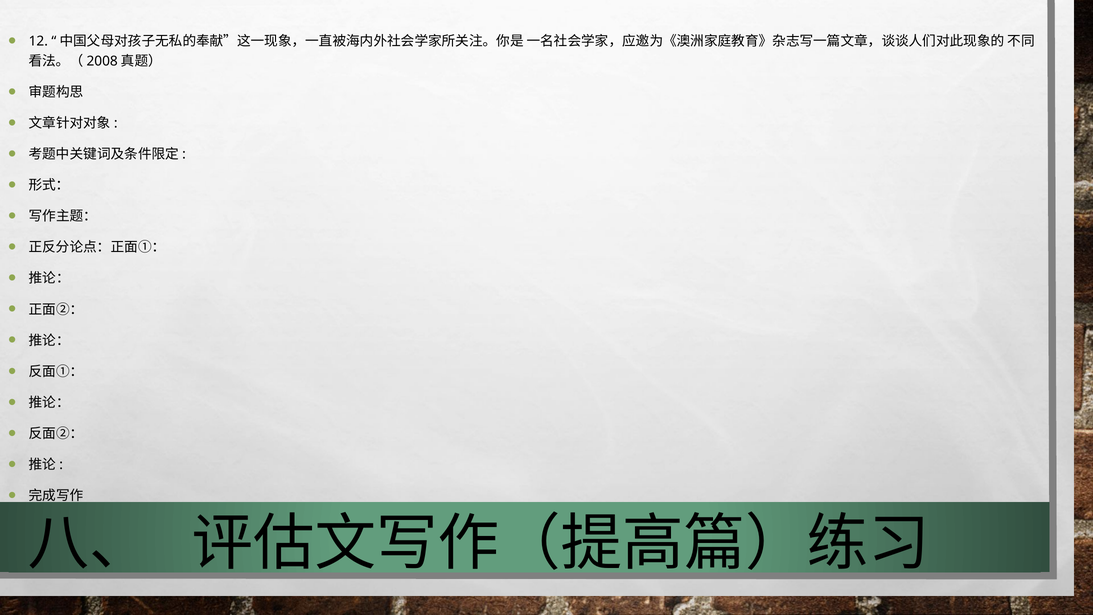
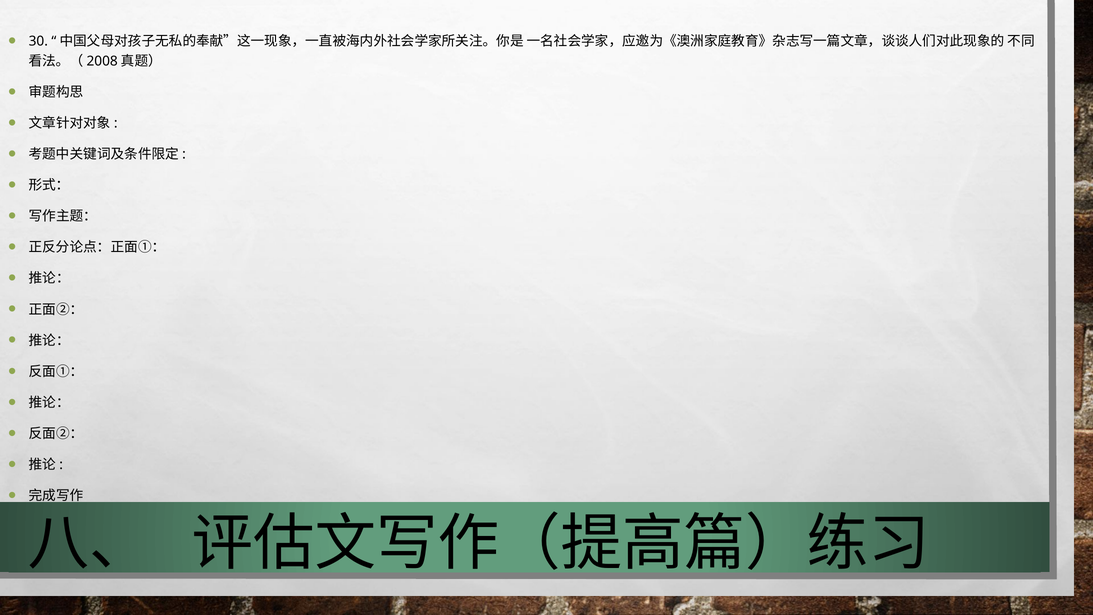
12: 12 -> 30
